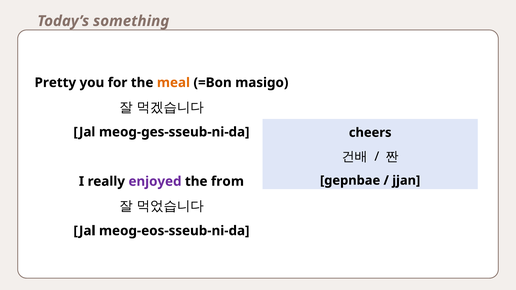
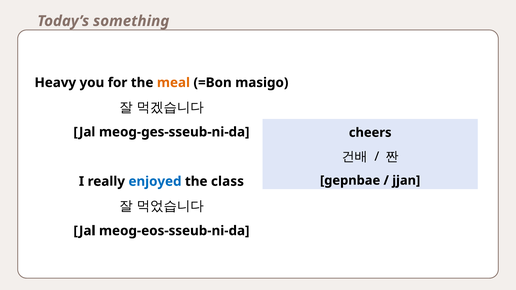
Pretty: Pretty -> Heavy
enjoyed colour: purple -> blue
from: from -> class
